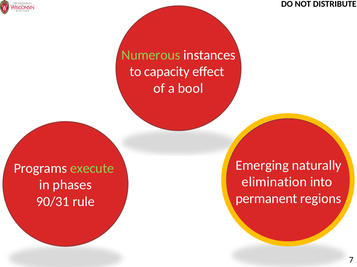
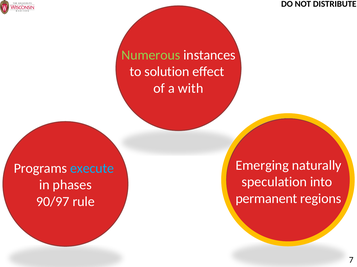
capacity: capacity -> solution
bool: bool -> with
execute colour: light green -> light blue
elimination: elimination -> speculation
90/31: 90/31 -> 90/97
